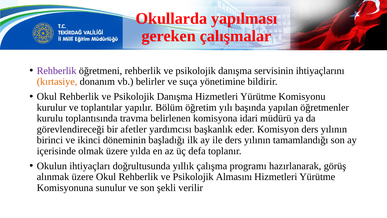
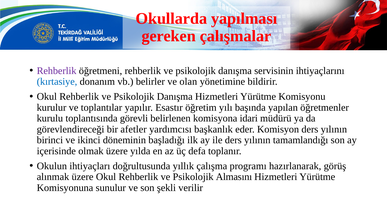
kırtasiye colour: orange -> blue
suça: suça -> olan
Bölüm: Bölüm -> Esastır
travma: travma -> görevli
